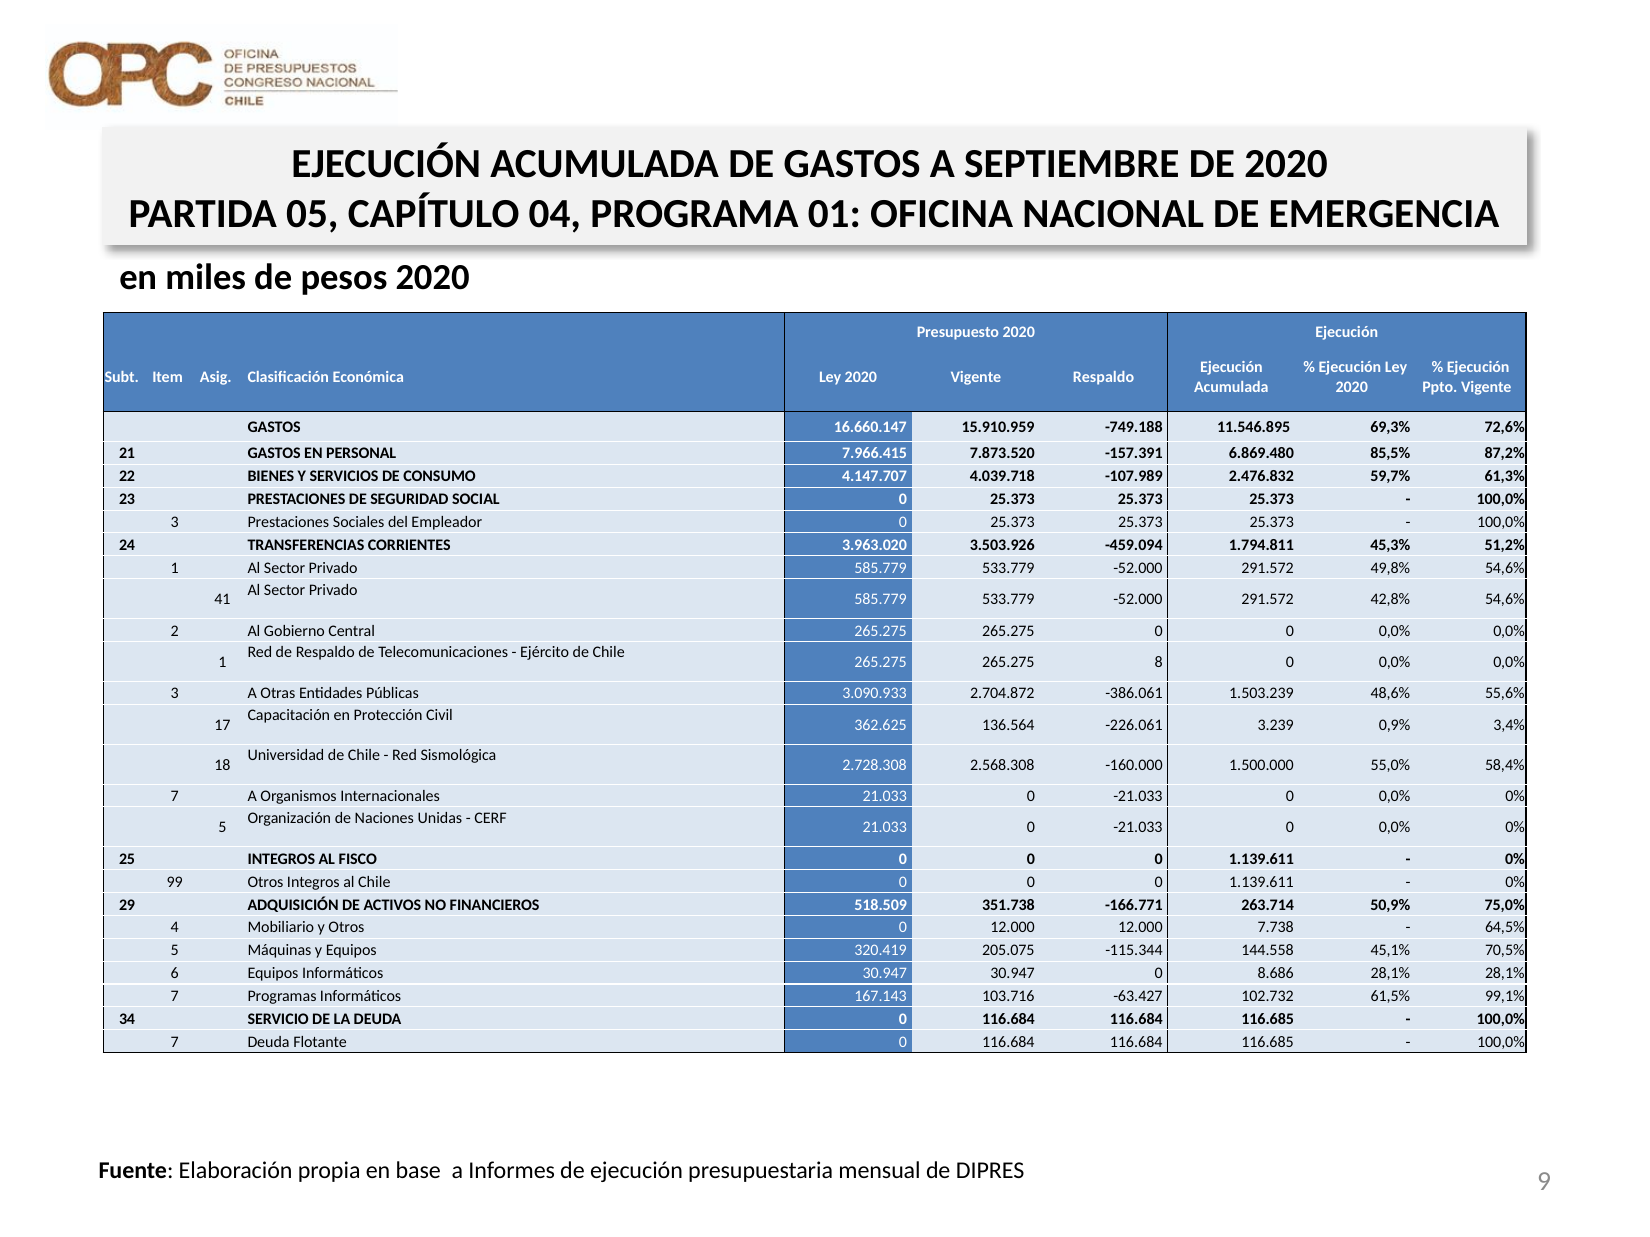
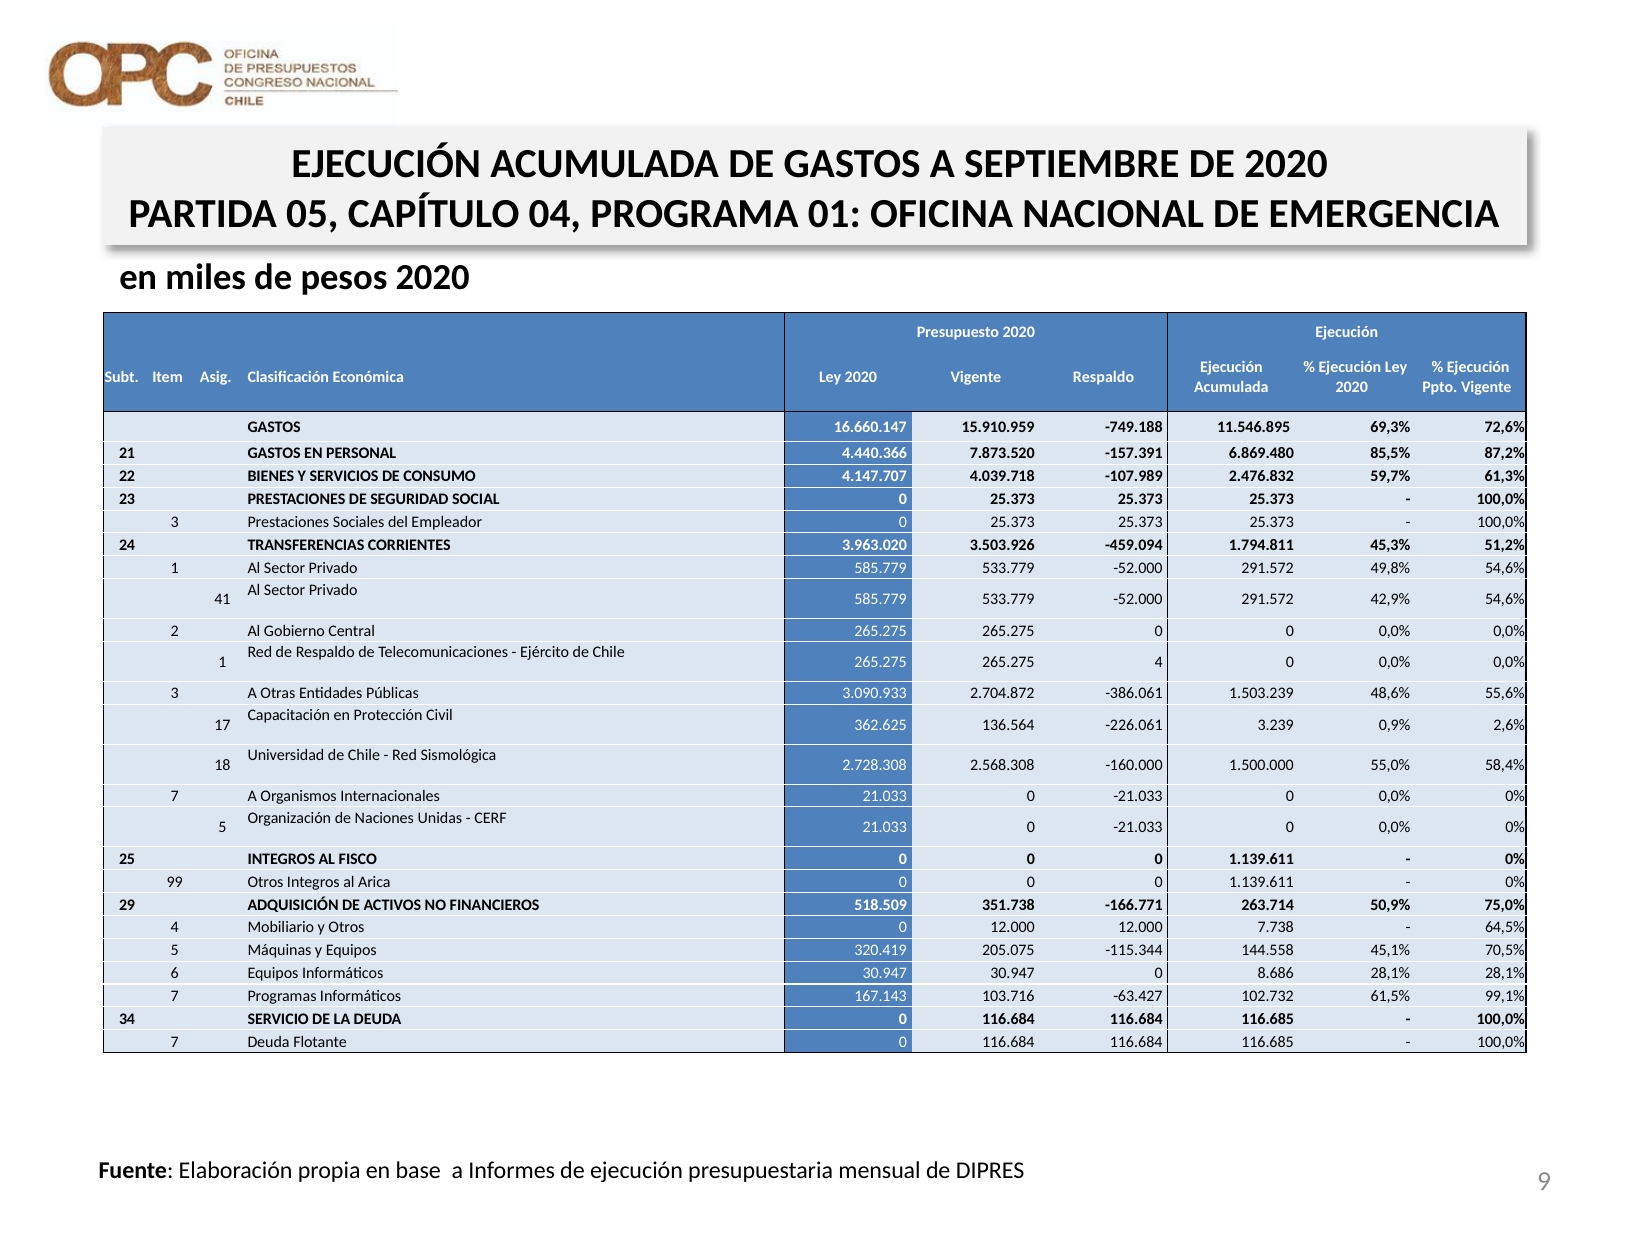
7.966.415: 7.966.415 -> 4.440.366
42,8%: 42,8% -> 42,9%
265.275 8: 8 -> 4
3,4%: 3,4% -> 2,6%
al Chile: Chile -> Arica
